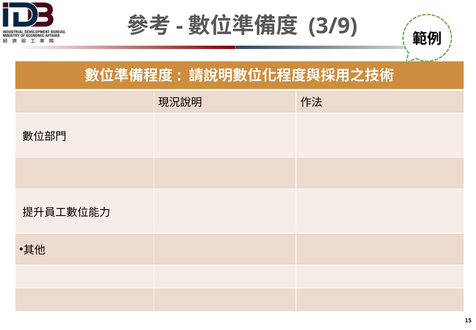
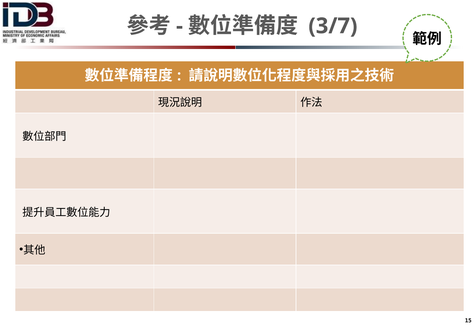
3/9: 3/9 -> 3/7
